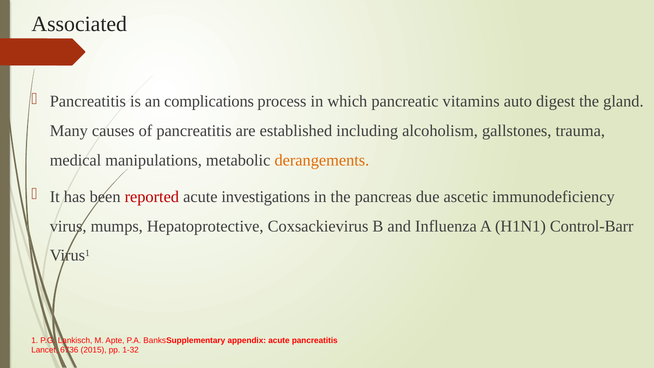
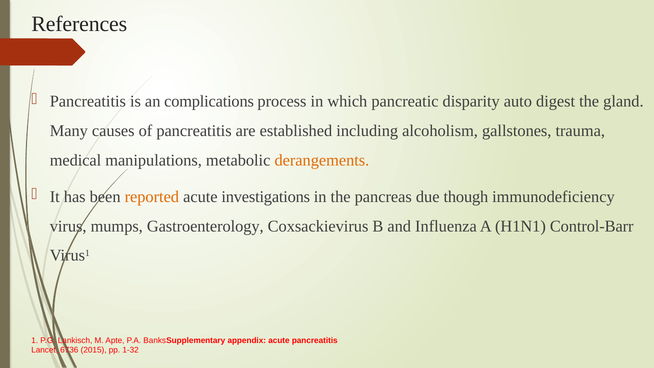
Associated: Associated -> References
vitamins: vitamins -> disparity
reported colour: red -> orange
ascetic: ascetic -> though
Hepatoprotective: Hepatoprotective -> Gastroenterology
